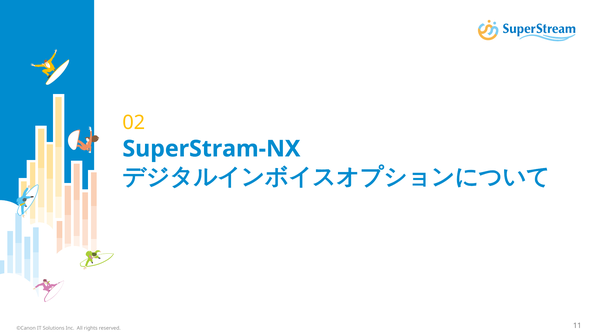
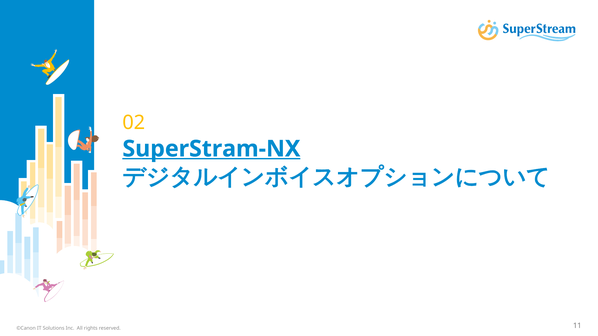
SuperStram-NX underline: none -> present
